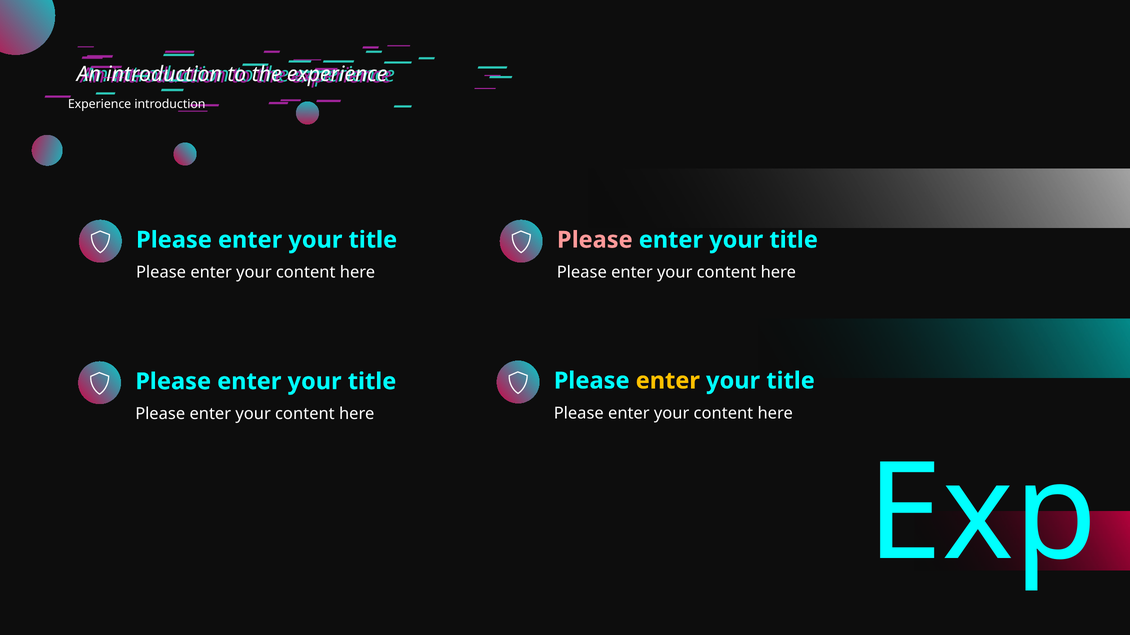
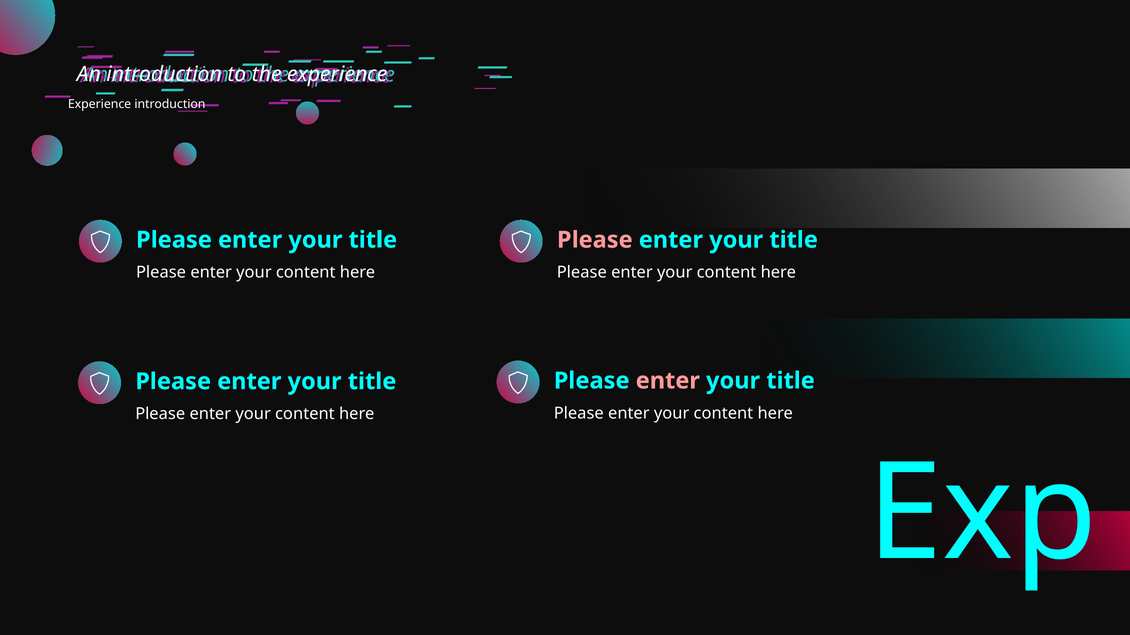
enter at (668, 381) colour: yellow -> pink
